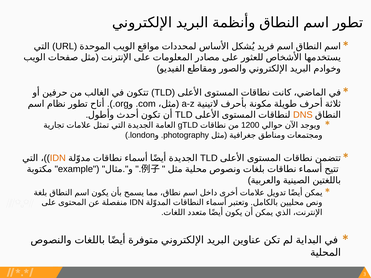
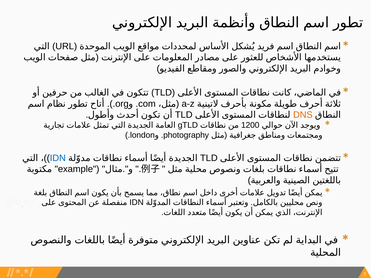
IDN at (58, 158) colour: orange -> blue
